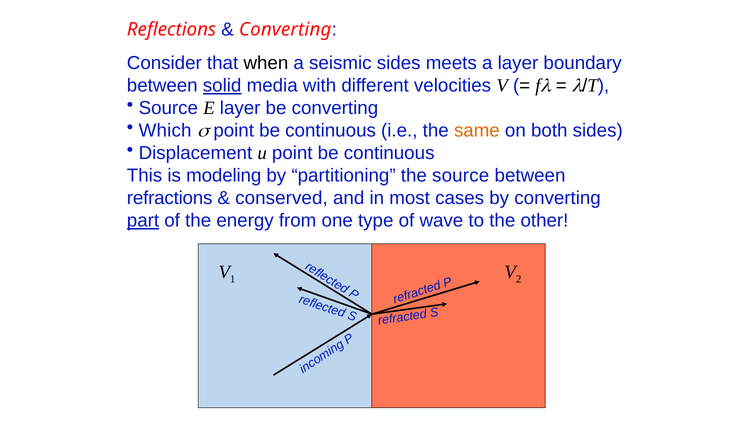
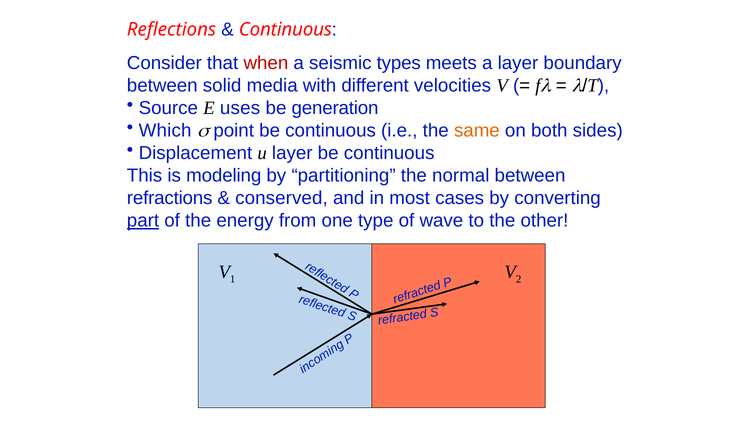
Converting at (285, 29): Converting -> Continuous
when colour: black -> red
seismic sides: sides -> types
solid underline: present -> none
E layer: layer -> uses
be converting: converting -> generation
u point: point -> layer
the source: source -> normal
